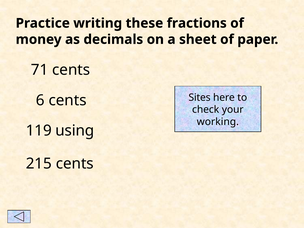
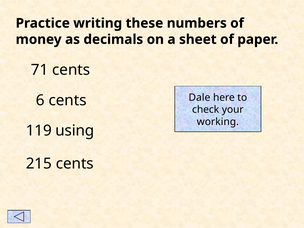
fractions: fractions -> numbers
Sites: Sites -> Dale
